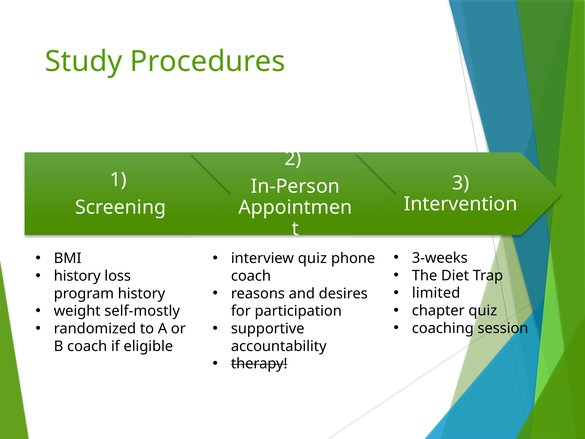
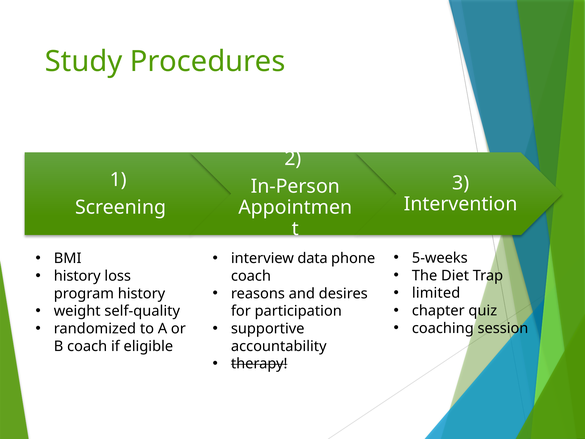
3-weeks: 3-weeks -> 5-weeks
interview quiz: quiz -> data
self-mostly: self-mostly -> self-quality
